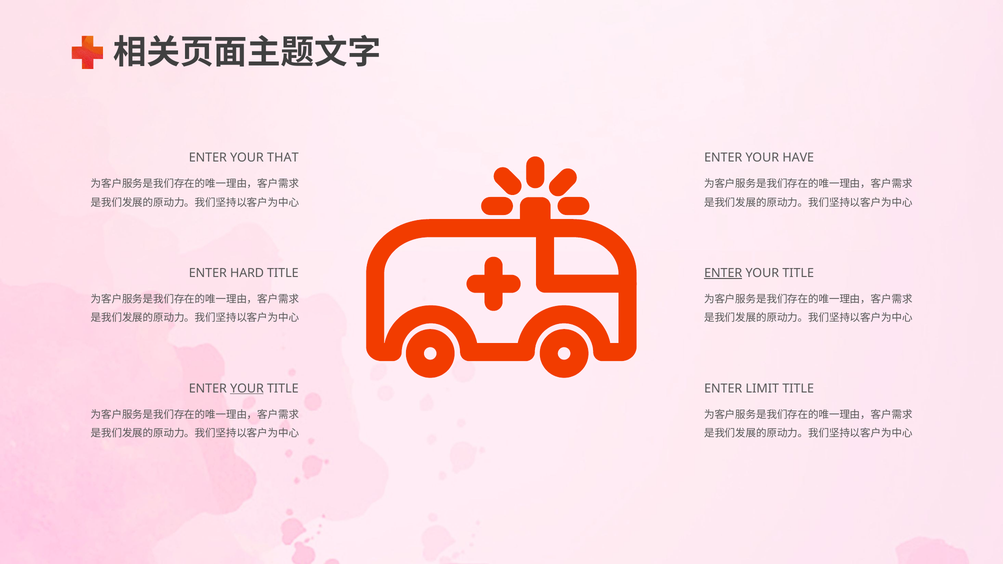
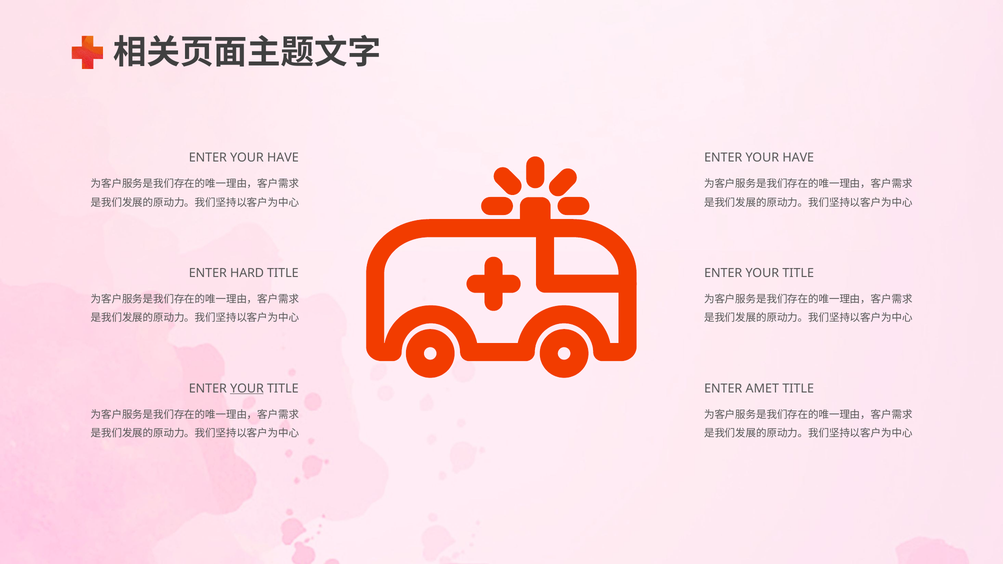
THAT at (283, 158): THAT -> HAVE
ENTER at (723, 273) underline: present -> none
LIMIT: LIMIT -> AMET
